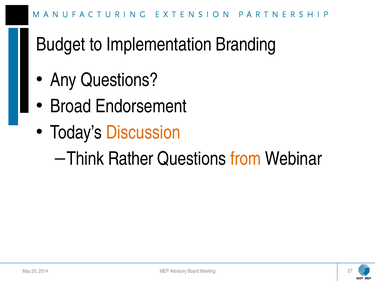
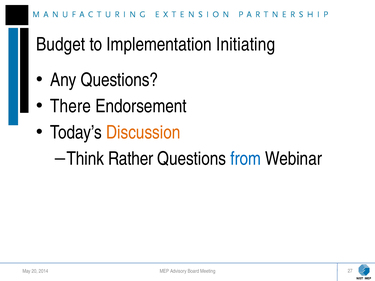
Branding: Branding -> Initiating
Broad: Broad -> There
from colour: orange -> blue
